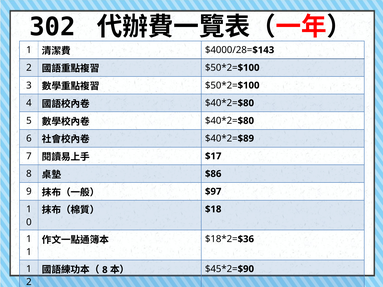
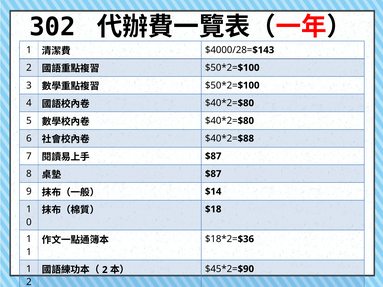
$89: $89 -> $88
$17 at (213, 156): $17 -> $87
$86 at (213, 174): $86 -> $87
$97: $97 -> $14
8 at (105, 270): 8 -> 2
